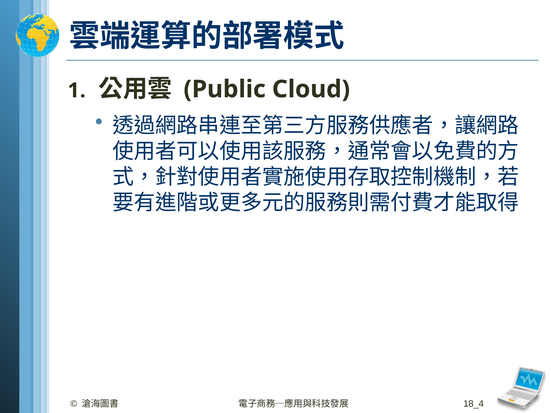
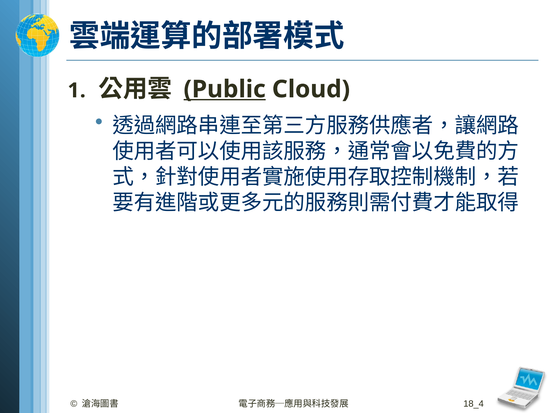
Public underline: none -> present
